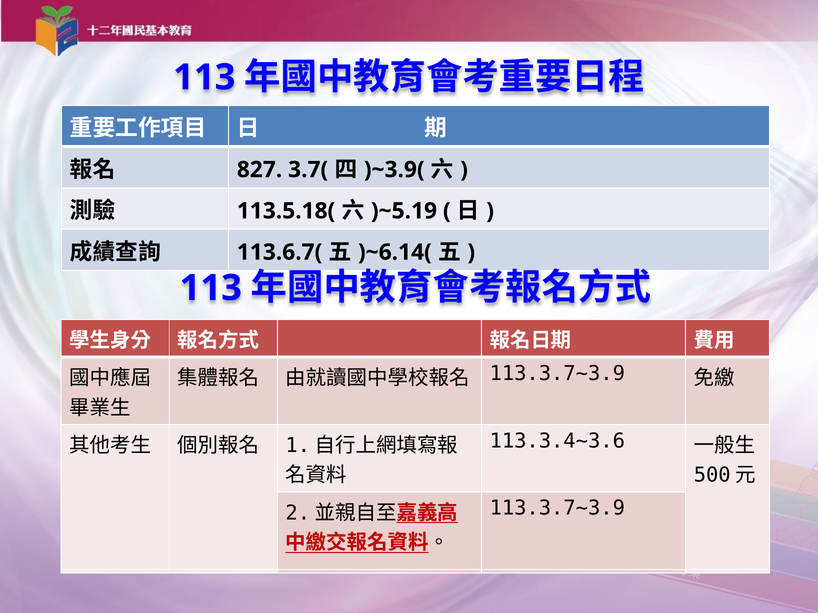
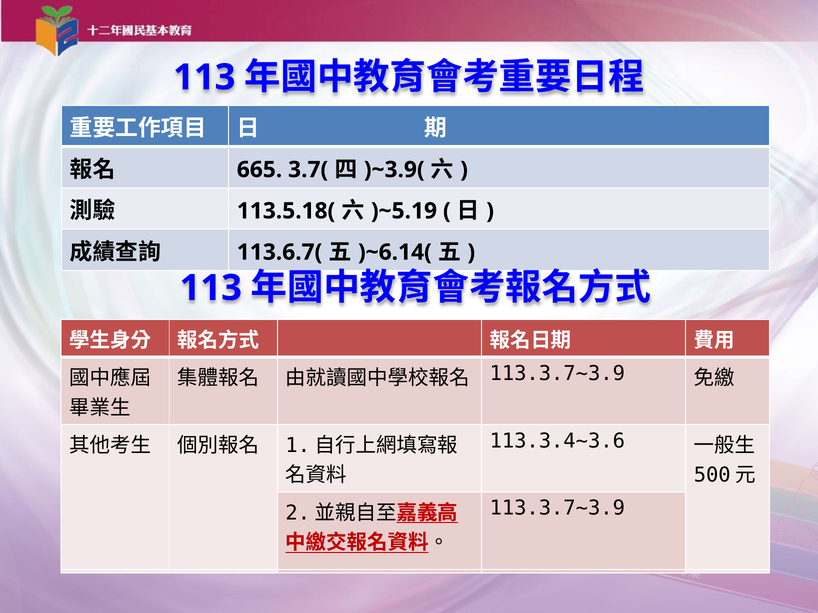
827: 827 -> 665
